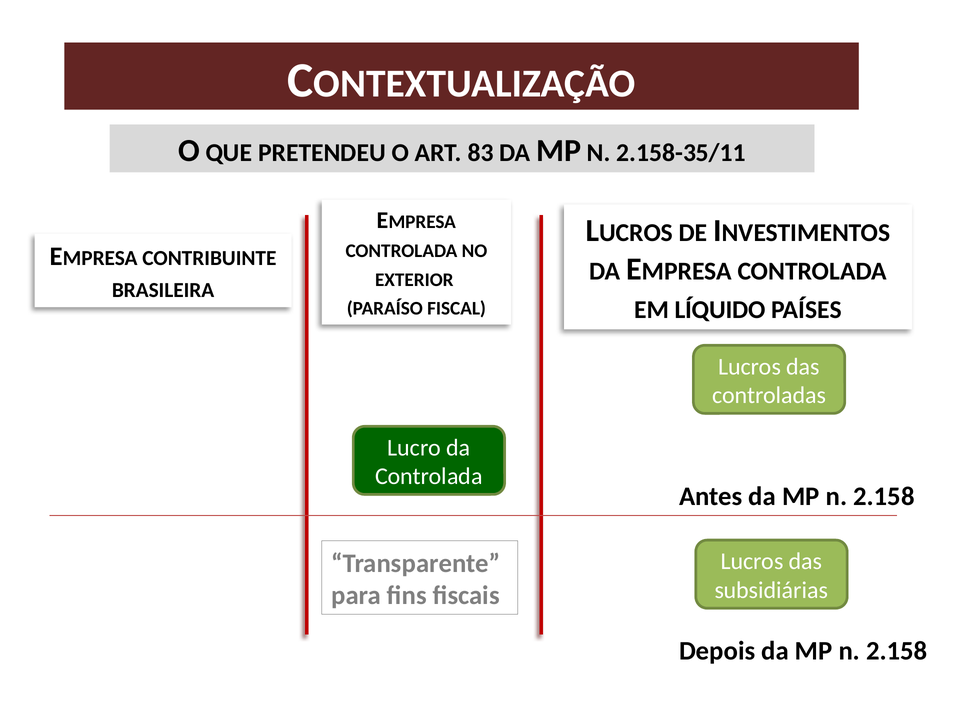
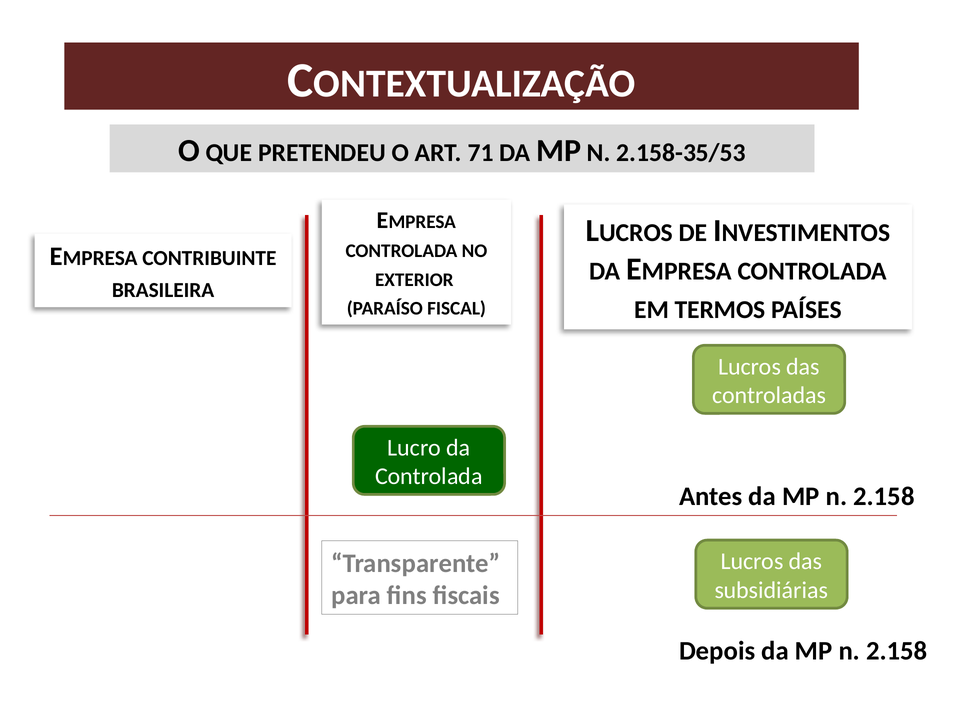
83: 83 -> 71
2.158-35/11: 2.158-35/11 -> 2.158-35/53
LÍQUIDO: LÍQUIDO -> TERMOS
